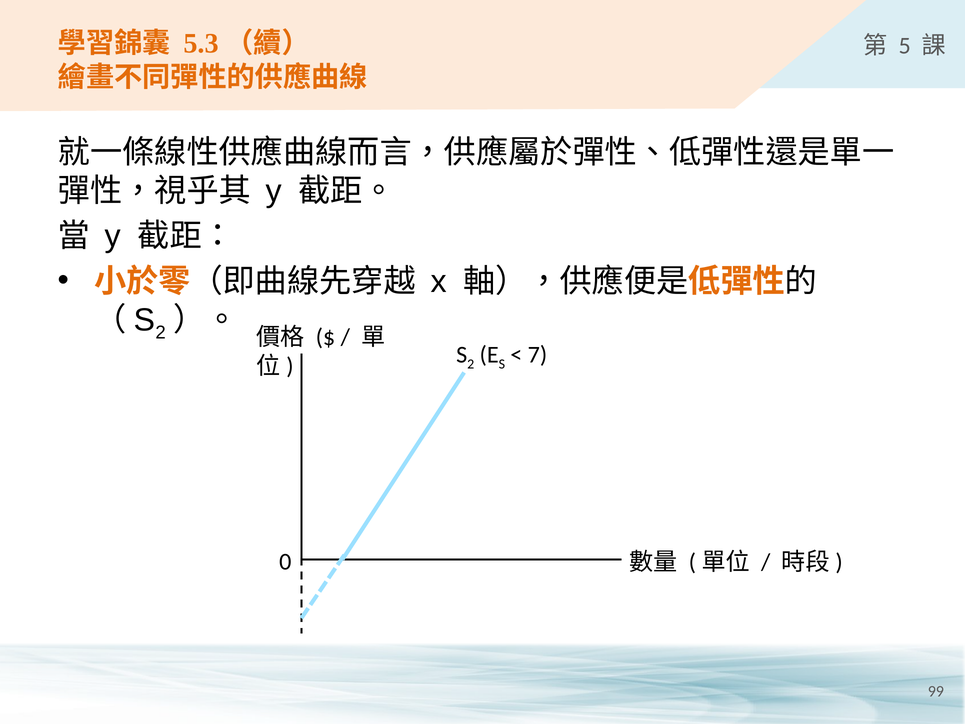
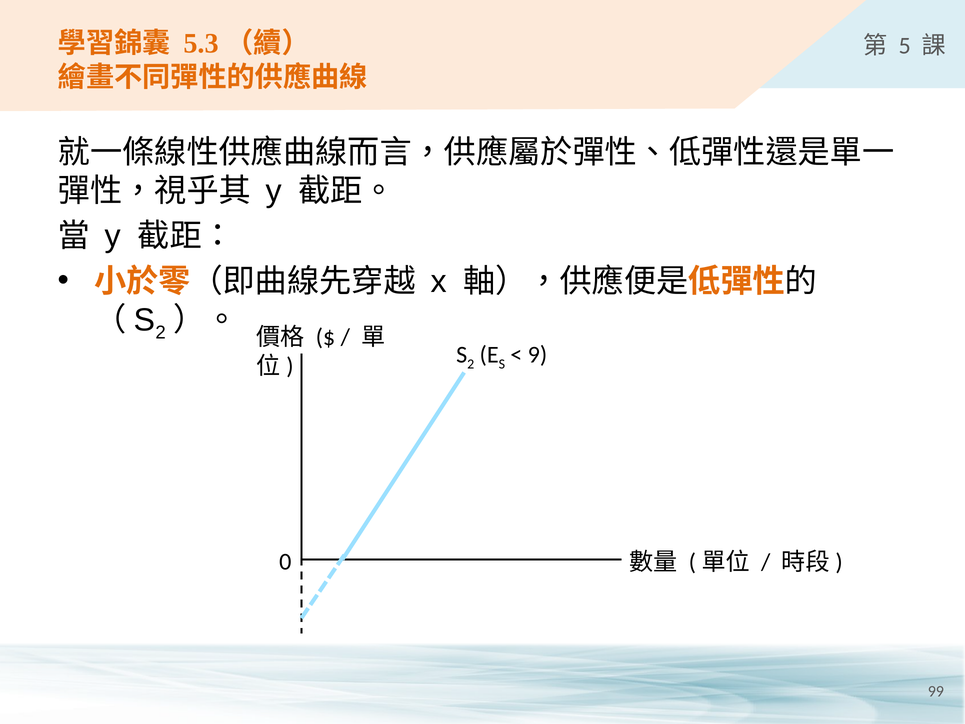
7: 7 -> 9
